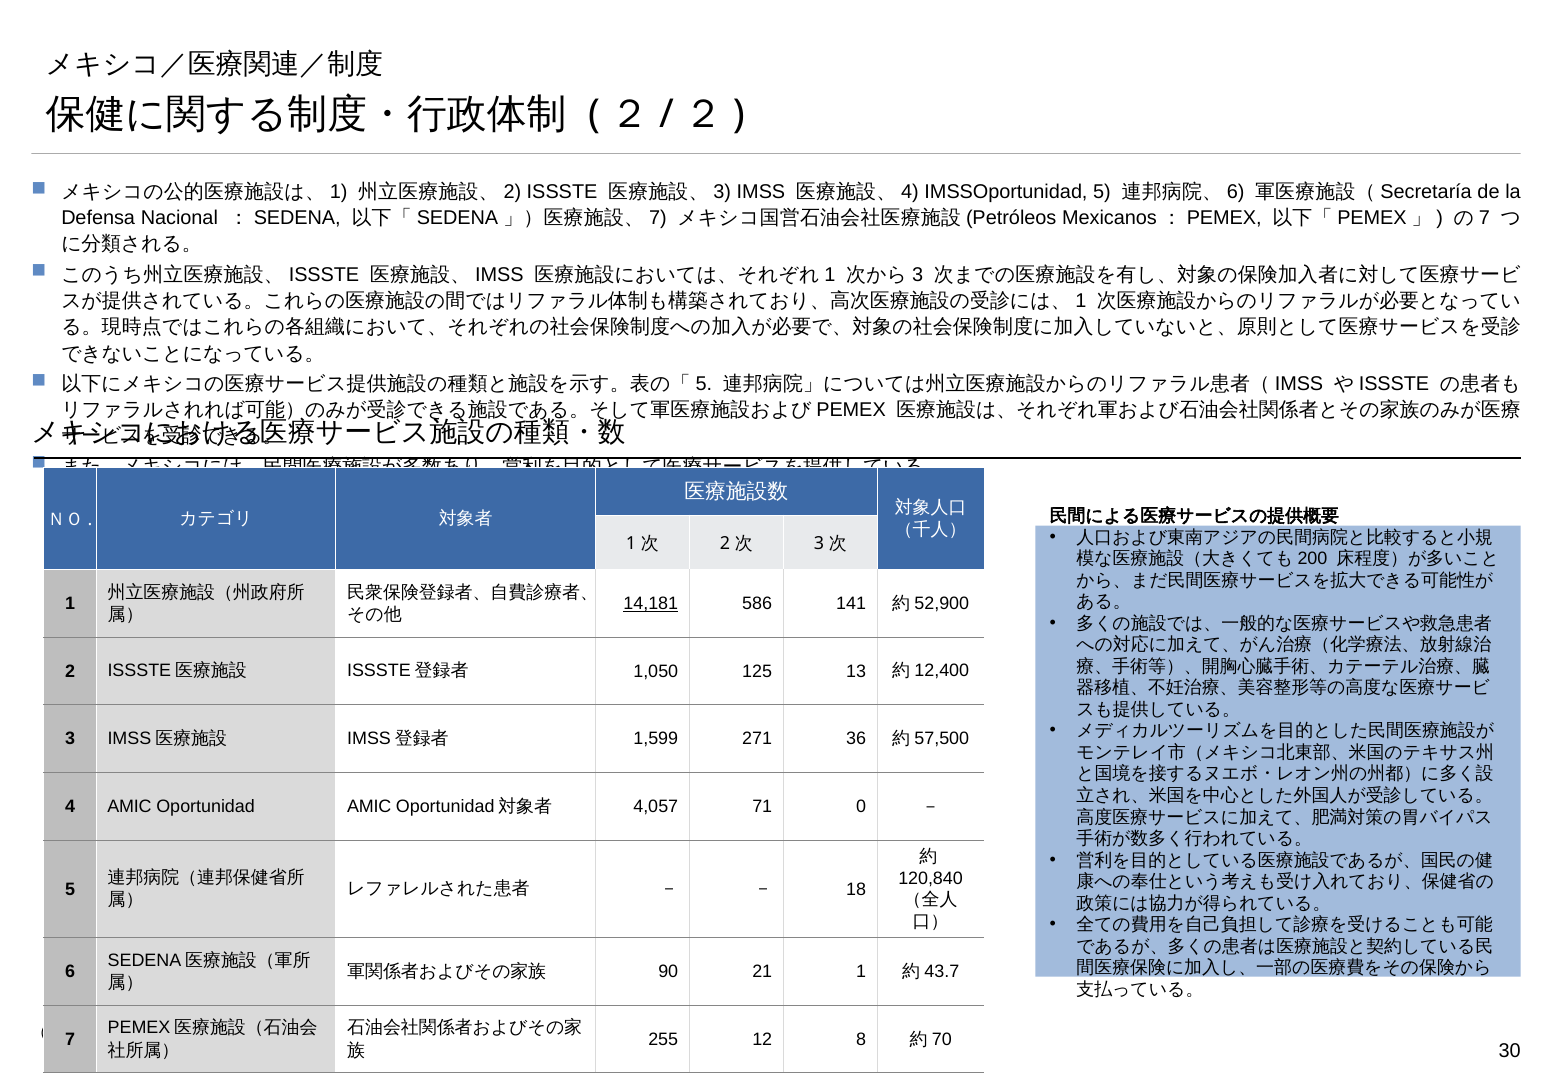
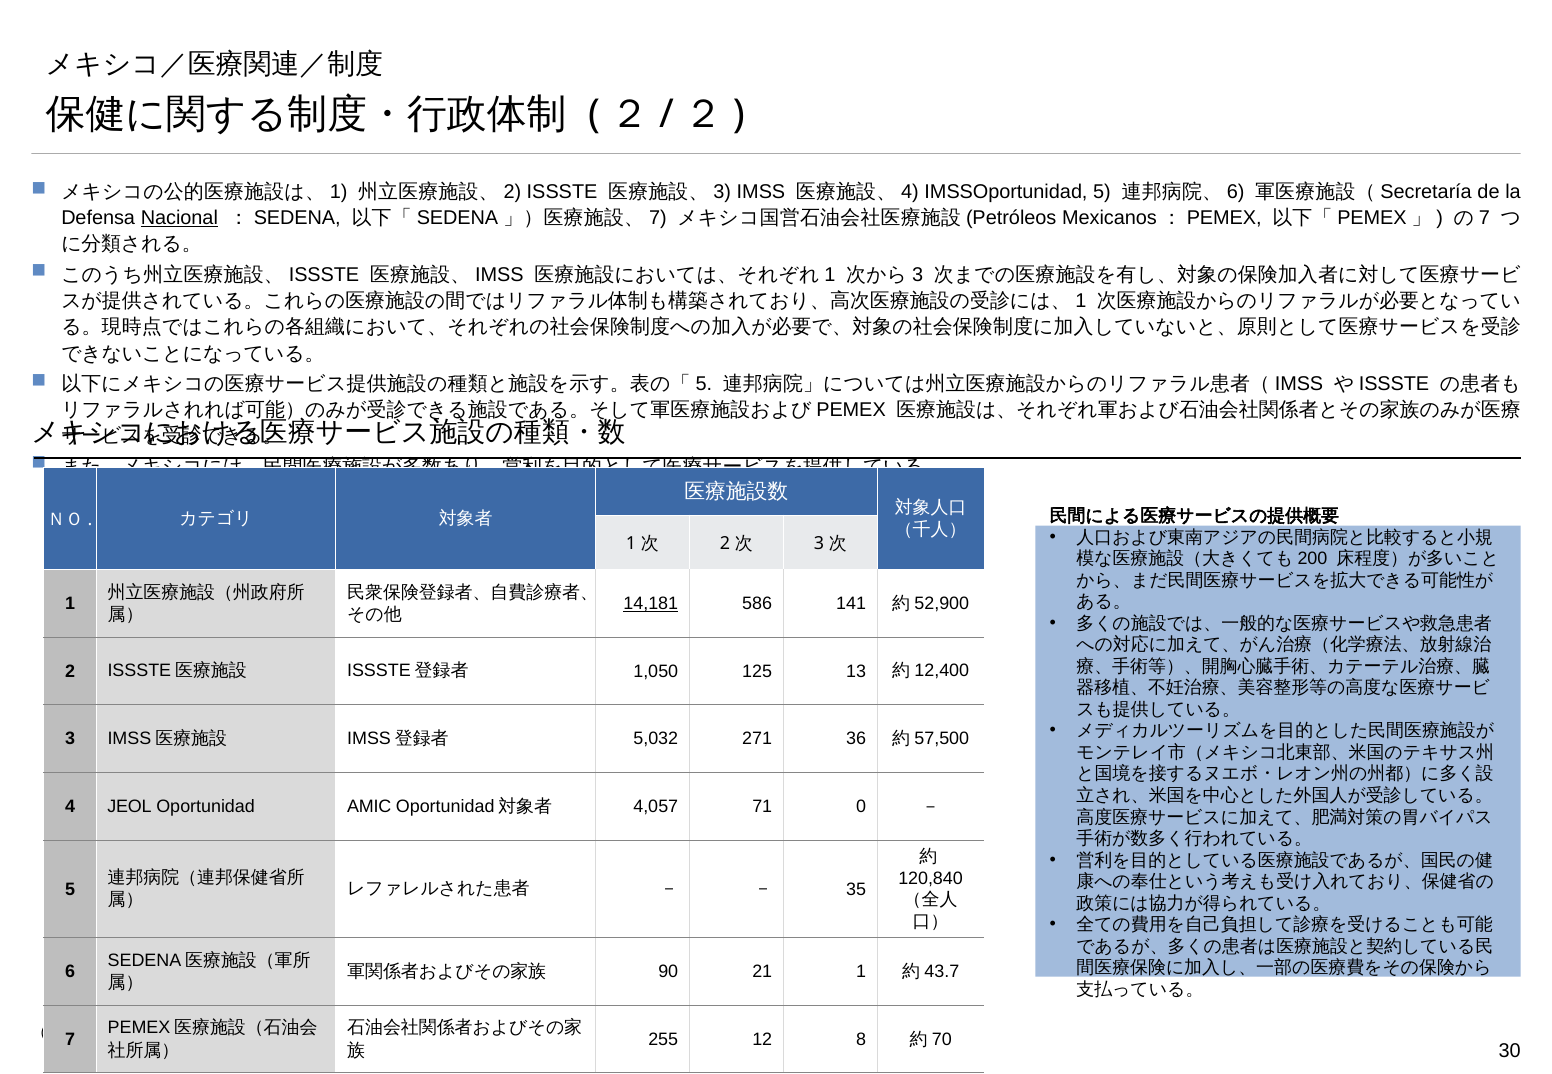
Nacional underline: none -> present
1,599: 1,599 -> 5,032
4 AMIC: AMIC -> JEOL
18: 18 -> 35
